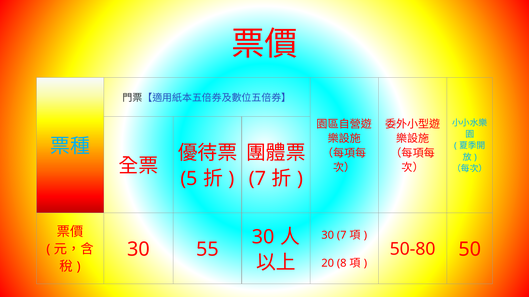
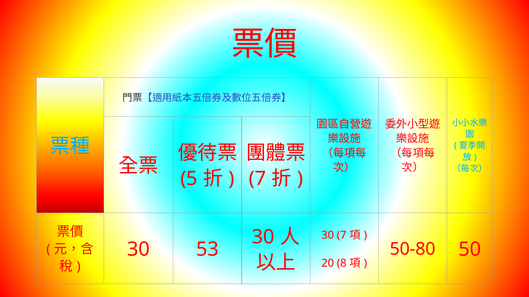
55: 55 -> 53
